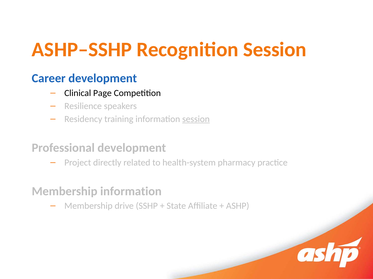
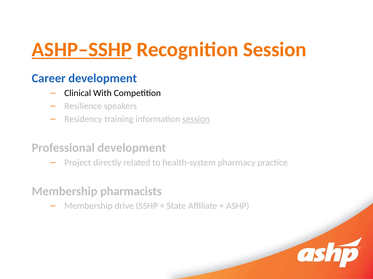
ASHP–SSHP underline: none -> present
Page: Page -> With
Membership information: information -> pharmacists
